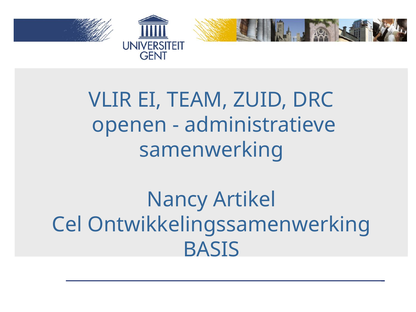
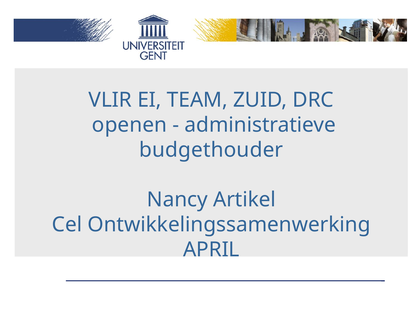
samenwerking: samenwerking -> budgethouder
BASIS: BASIS -> APRIL
